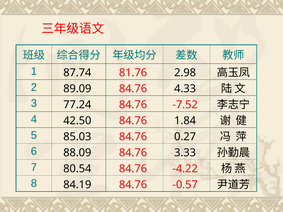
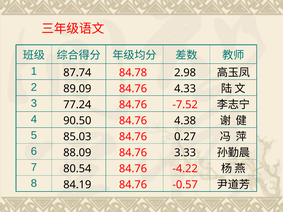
81.76: 81.76 -> 84.78
42.50: 42.50 -> 90.50
1.84: 1.84 -> 4.38
